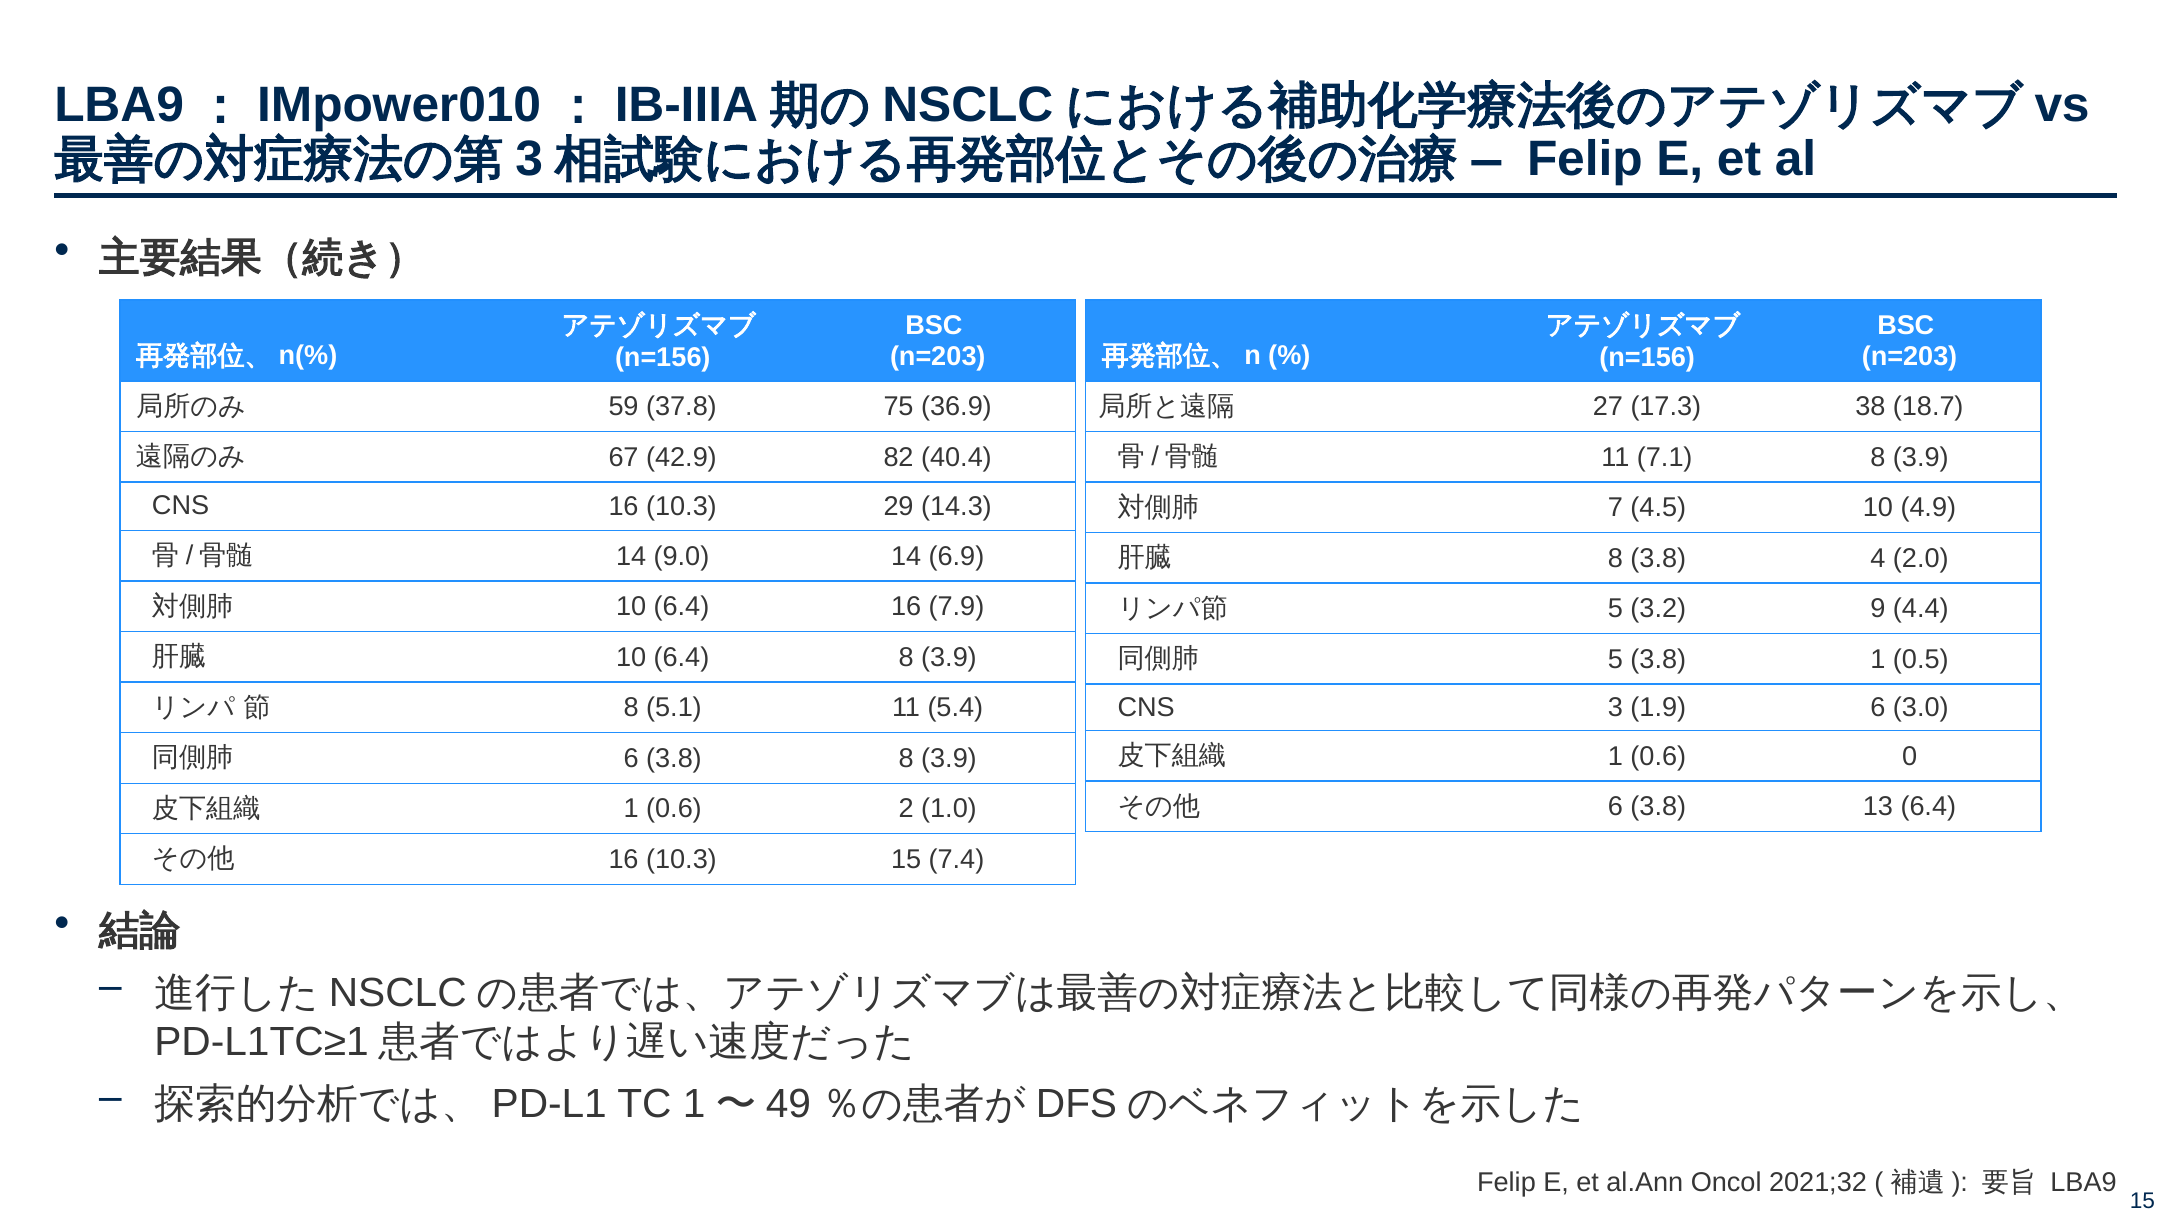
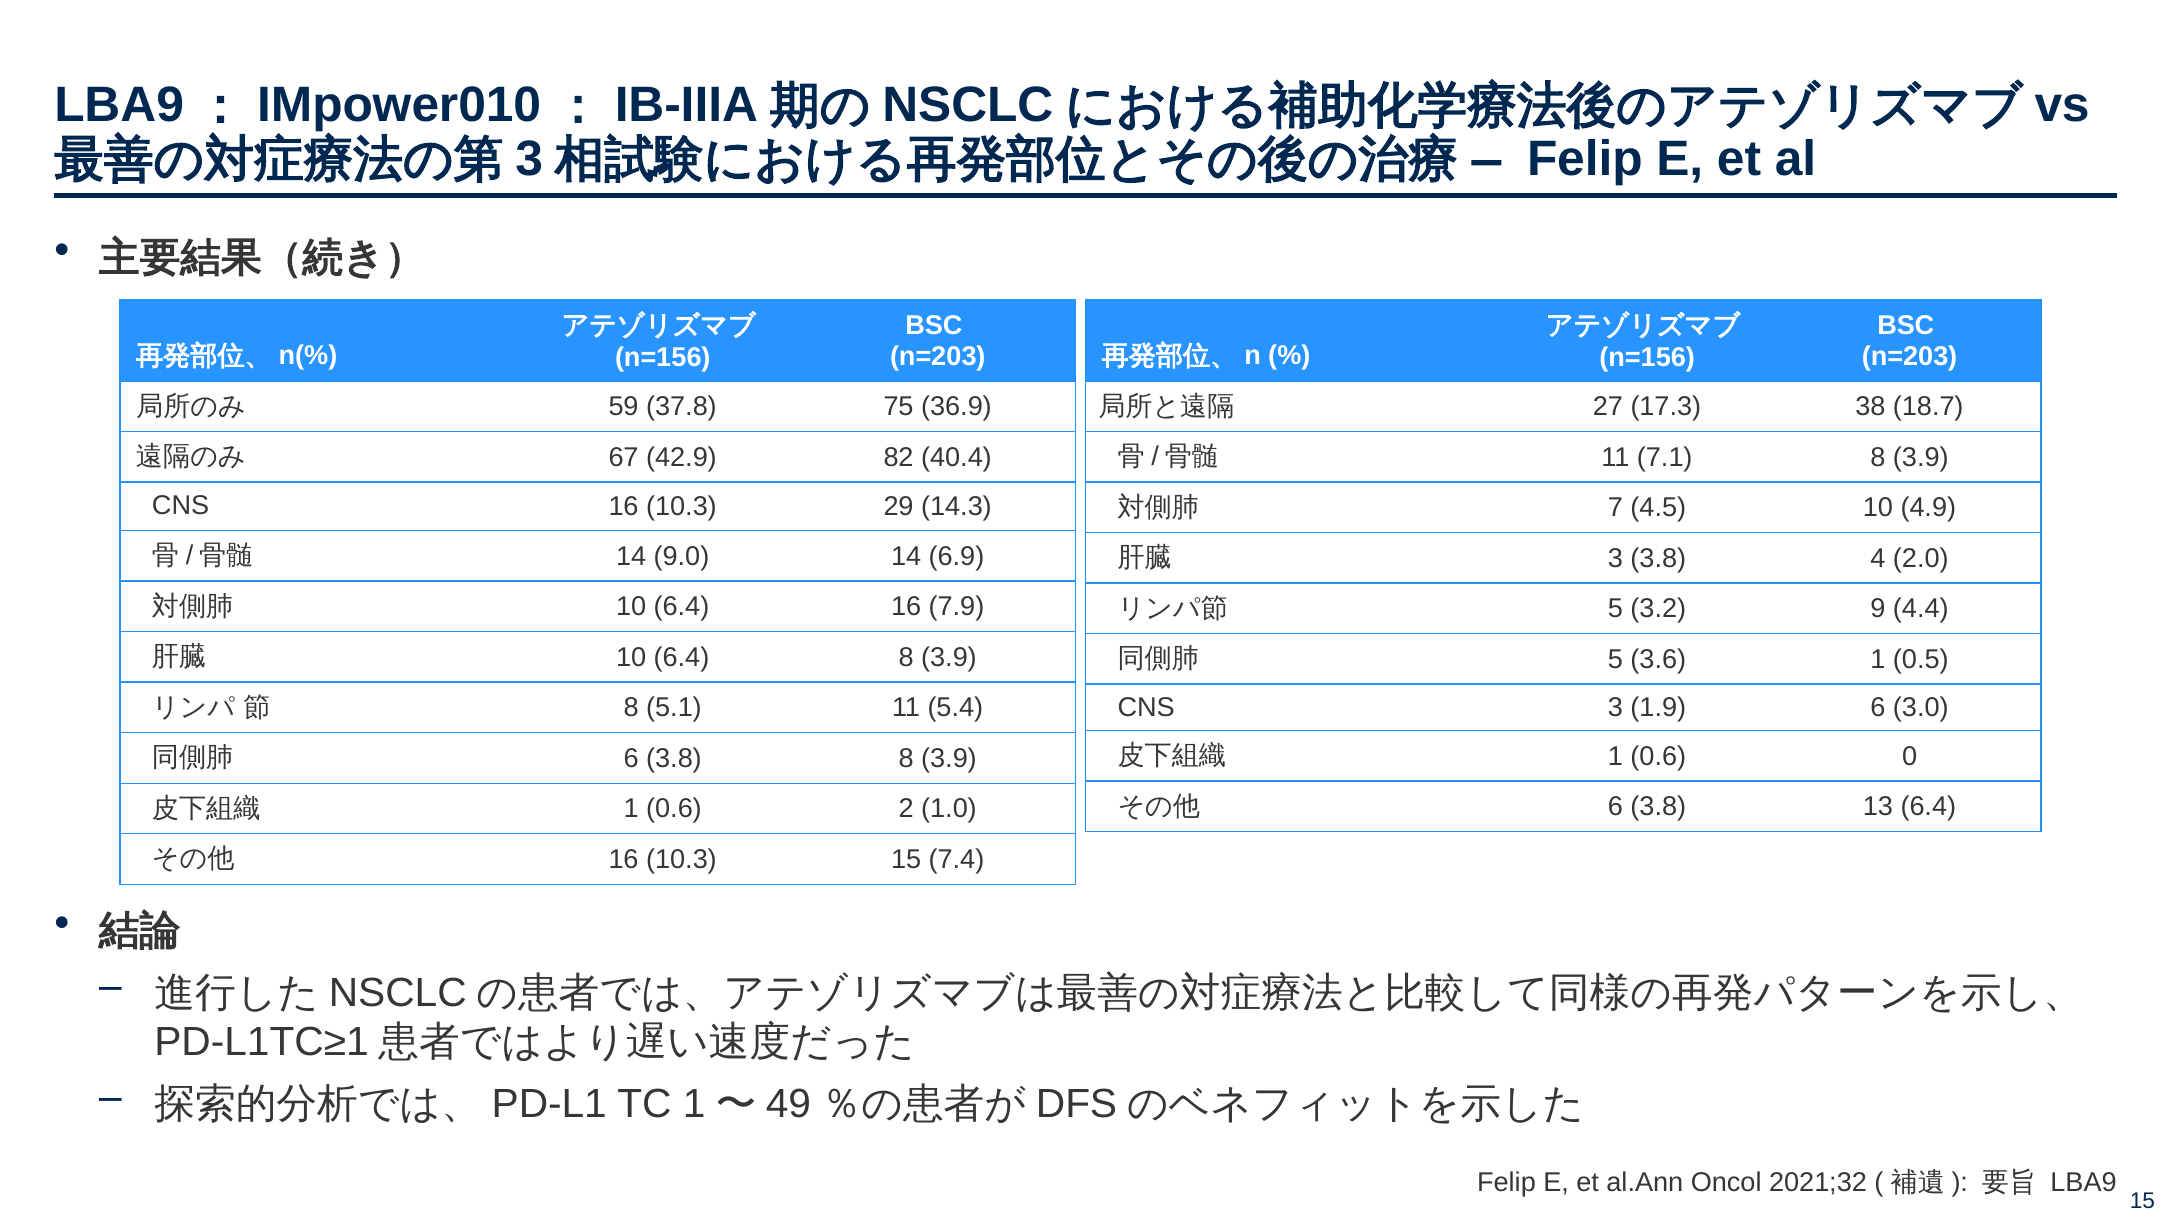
8 at (1616, 558): 8 -> 3
5 3.8: 3.8 -> 3.6
